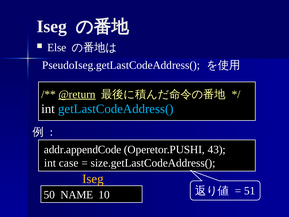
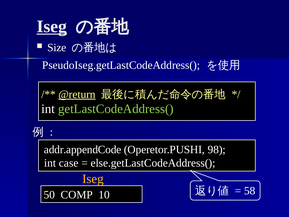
Iseg at (52, 27) underline: none -> present
Else: Else -> Size
getLastCodeAddress( colour: light blue -> light green
43: 43 -> 98
size.getLastCodeAddress(: size.getLastCodeAddress( -> else.getLastCodeAddress(
51: 51 -> 58
NAME: NAME -> COMP
